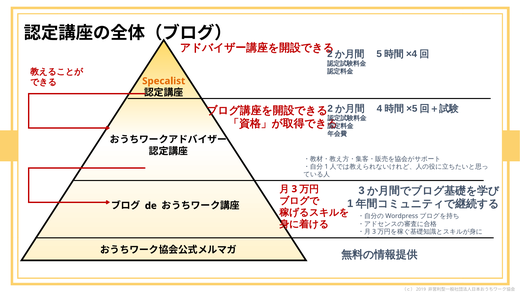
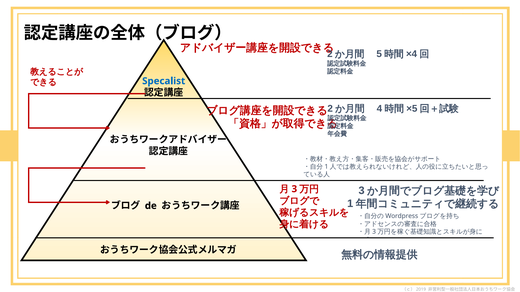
Specalist colour: orange -> blue
